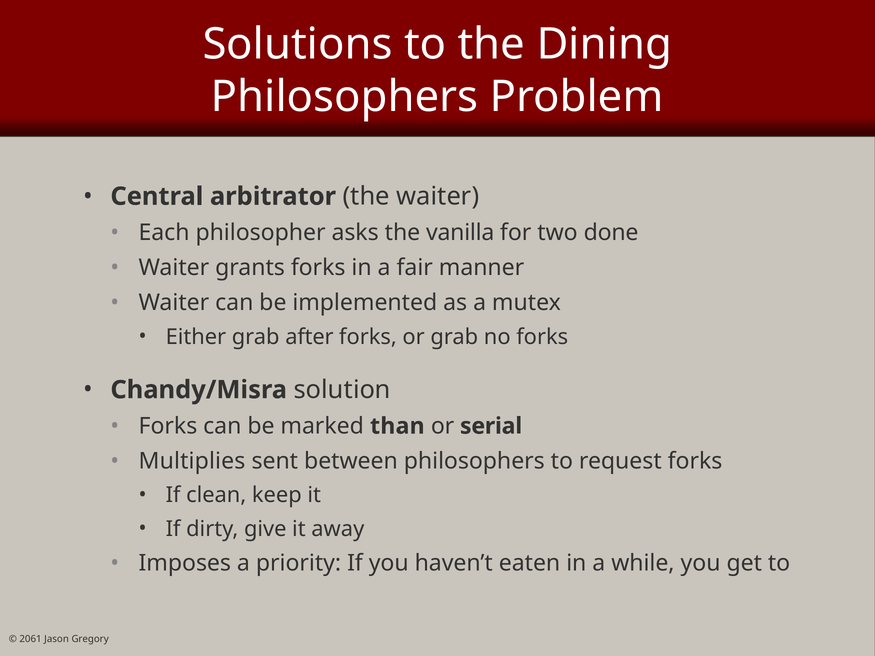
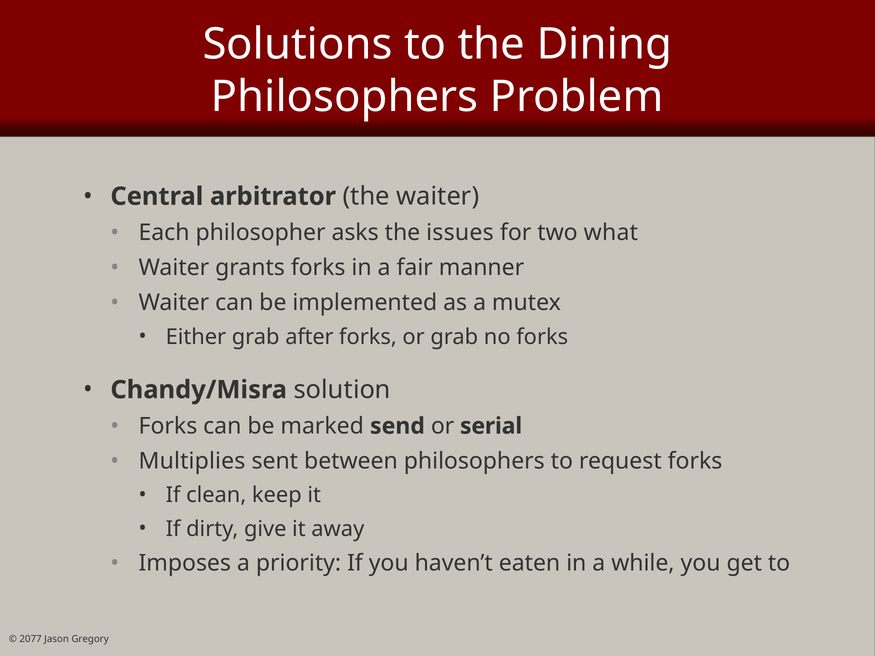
vanilla: vanilla -> issues
done: done -> what
than: than -> send
2061: 2061 -> 2077
